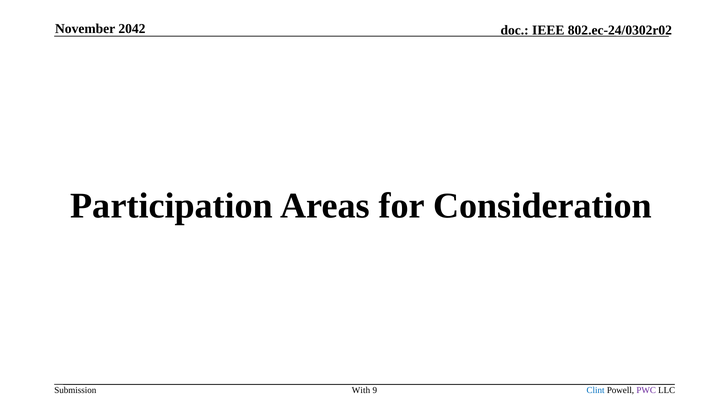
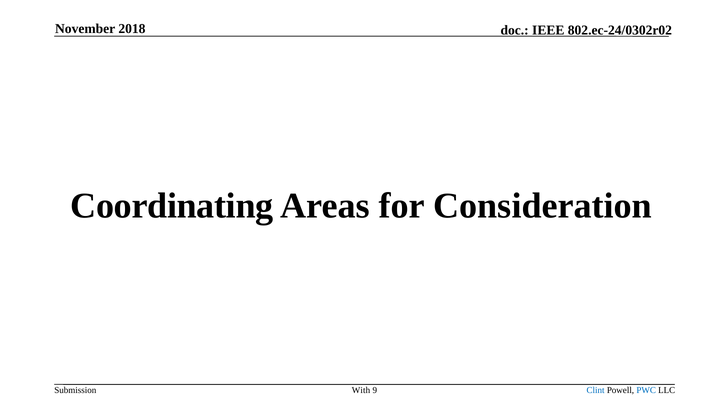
2042: 2042 -> 2018
Participation: Participation -> Coordinating
PWC colour: purple -> blue
